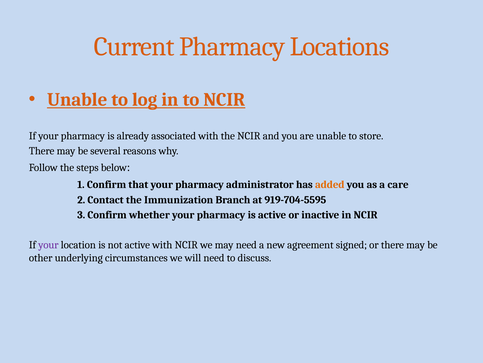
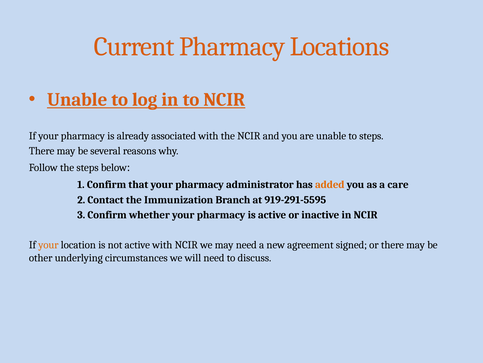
to store: store -> steps
919-704-5595: 919-704-5595 -> 919-291-5595
your at (48, 244) colour: purple -> orange
